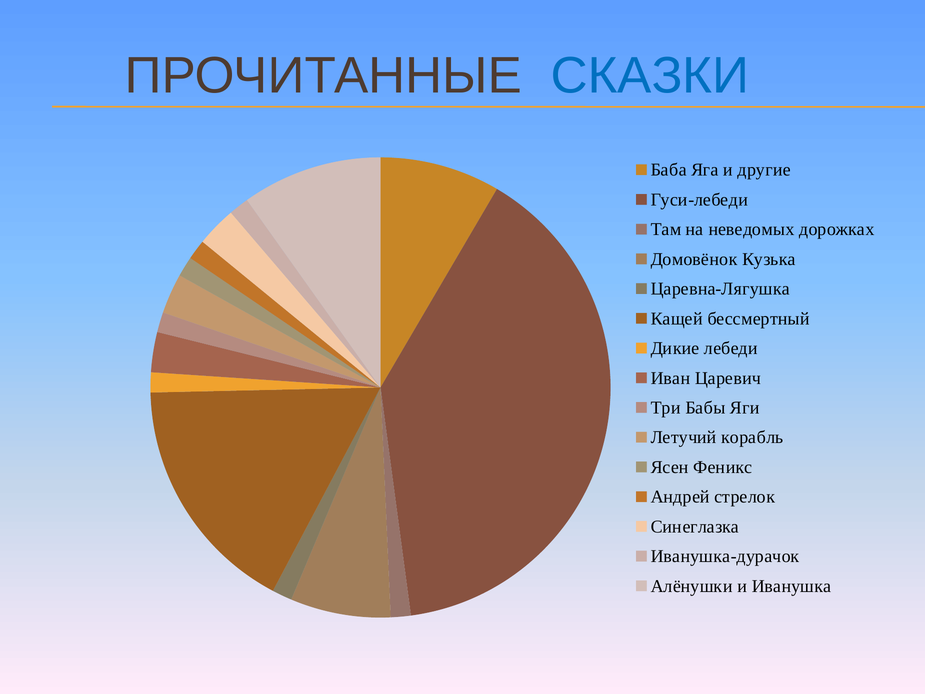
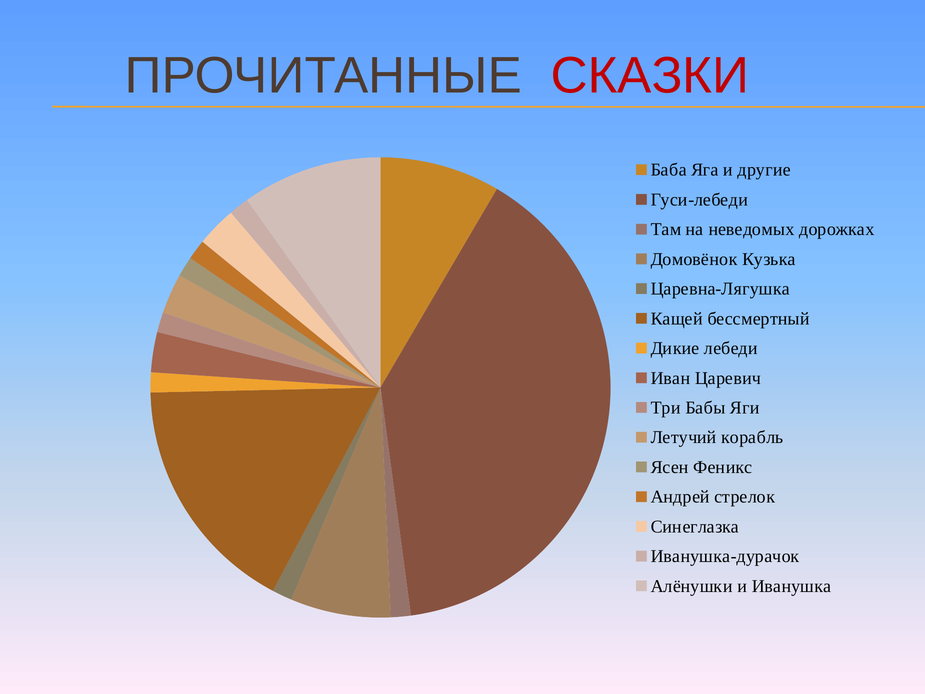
СКАЗКИ colour: blue -> red
